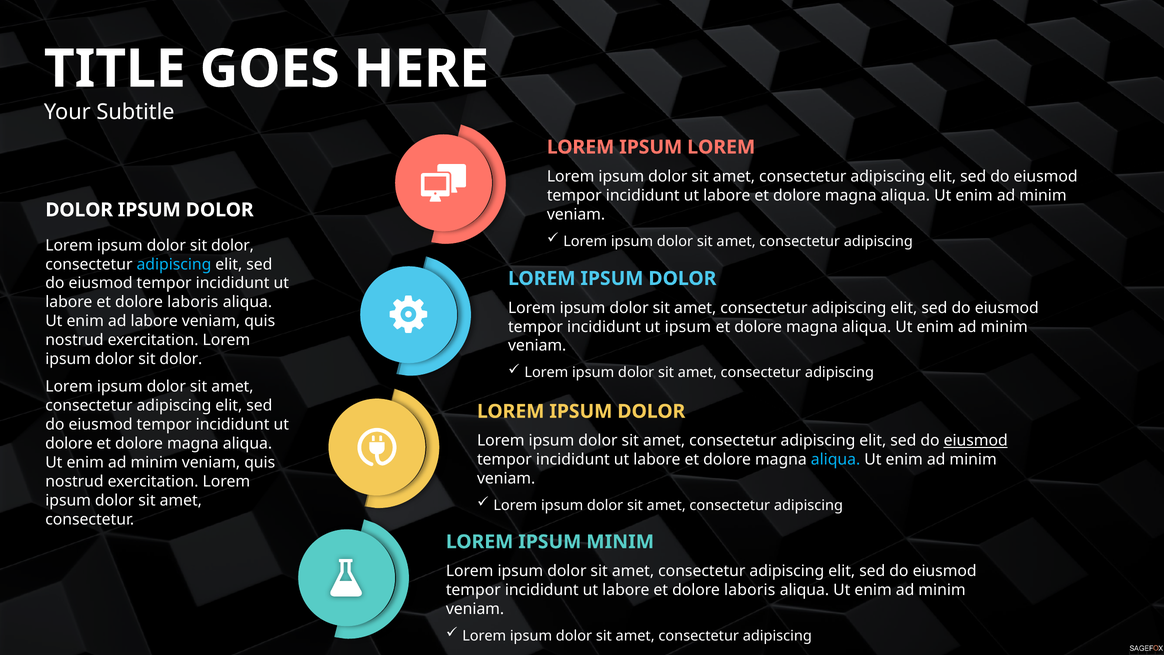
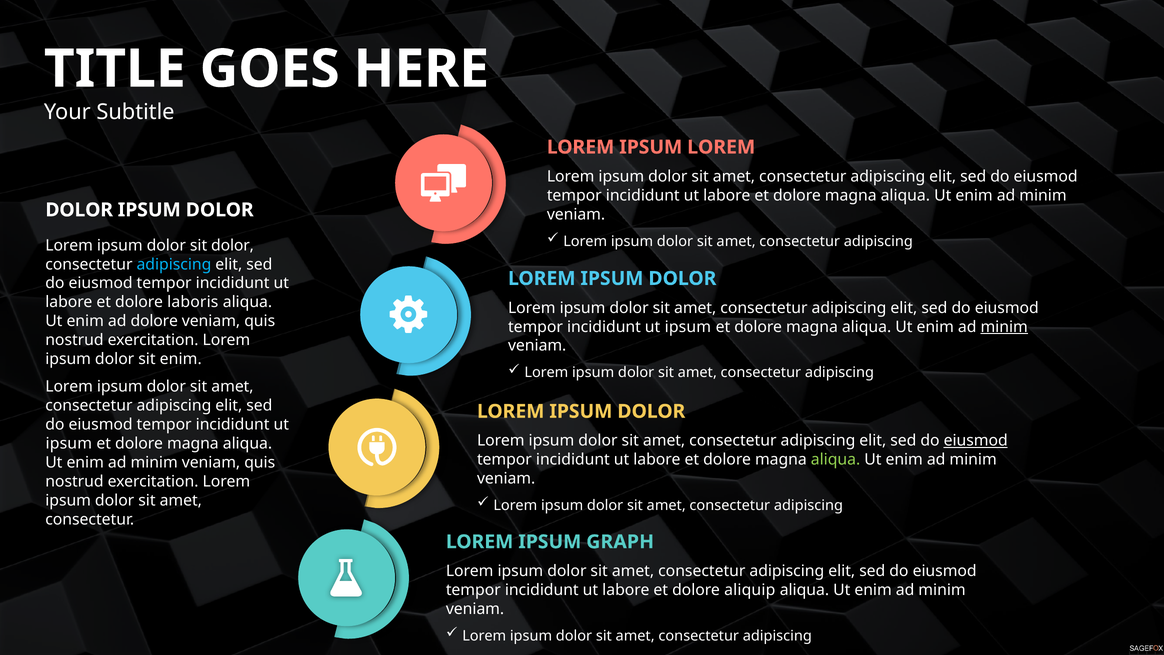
ad labore: labore -> dolore
minim at (1004, 327) underline: none -> present
dolor at (181, 359): dolor -> enim
dolore at (69, 443): dolore -> ipsum
aliqua at (836, 460) colour: light blue -> light green
IPSUM MINIM: MINIM -> GRAPH
laboris at (750, 590): laboris -> aliquip
